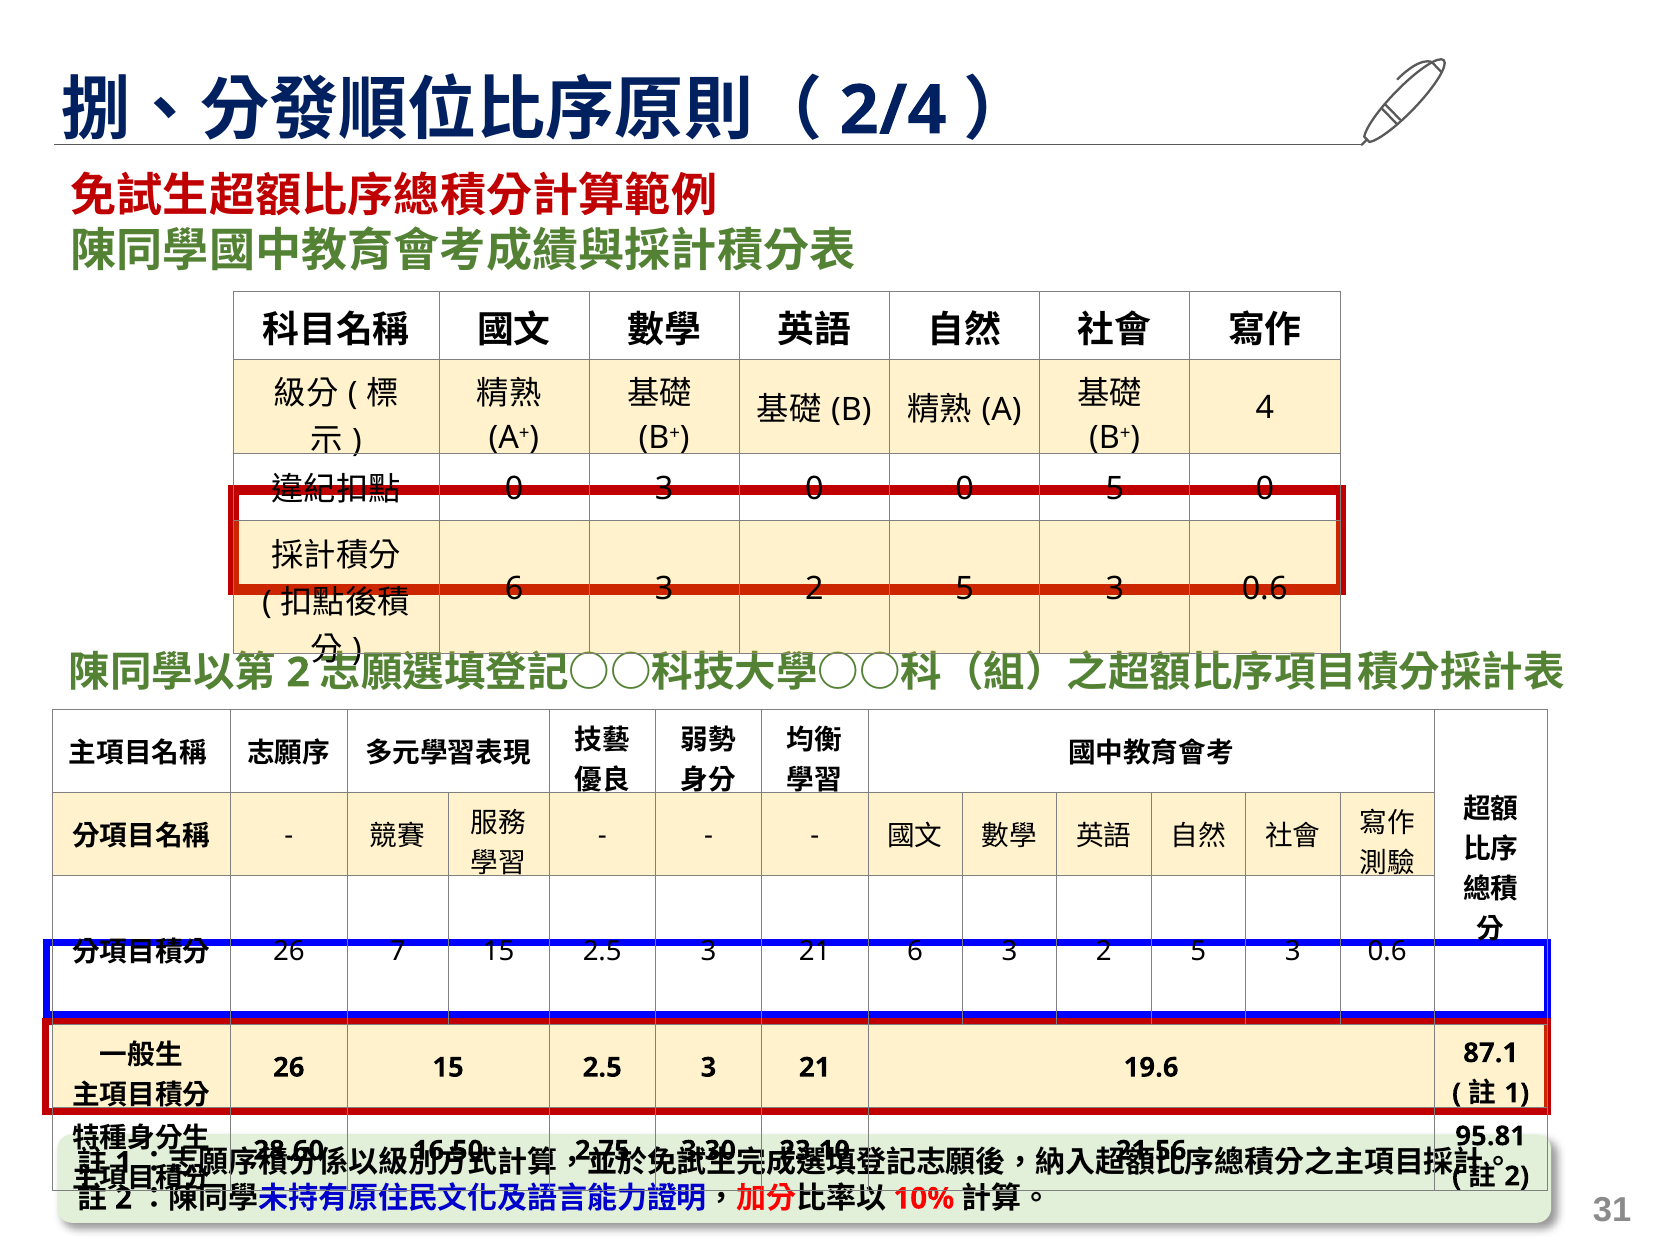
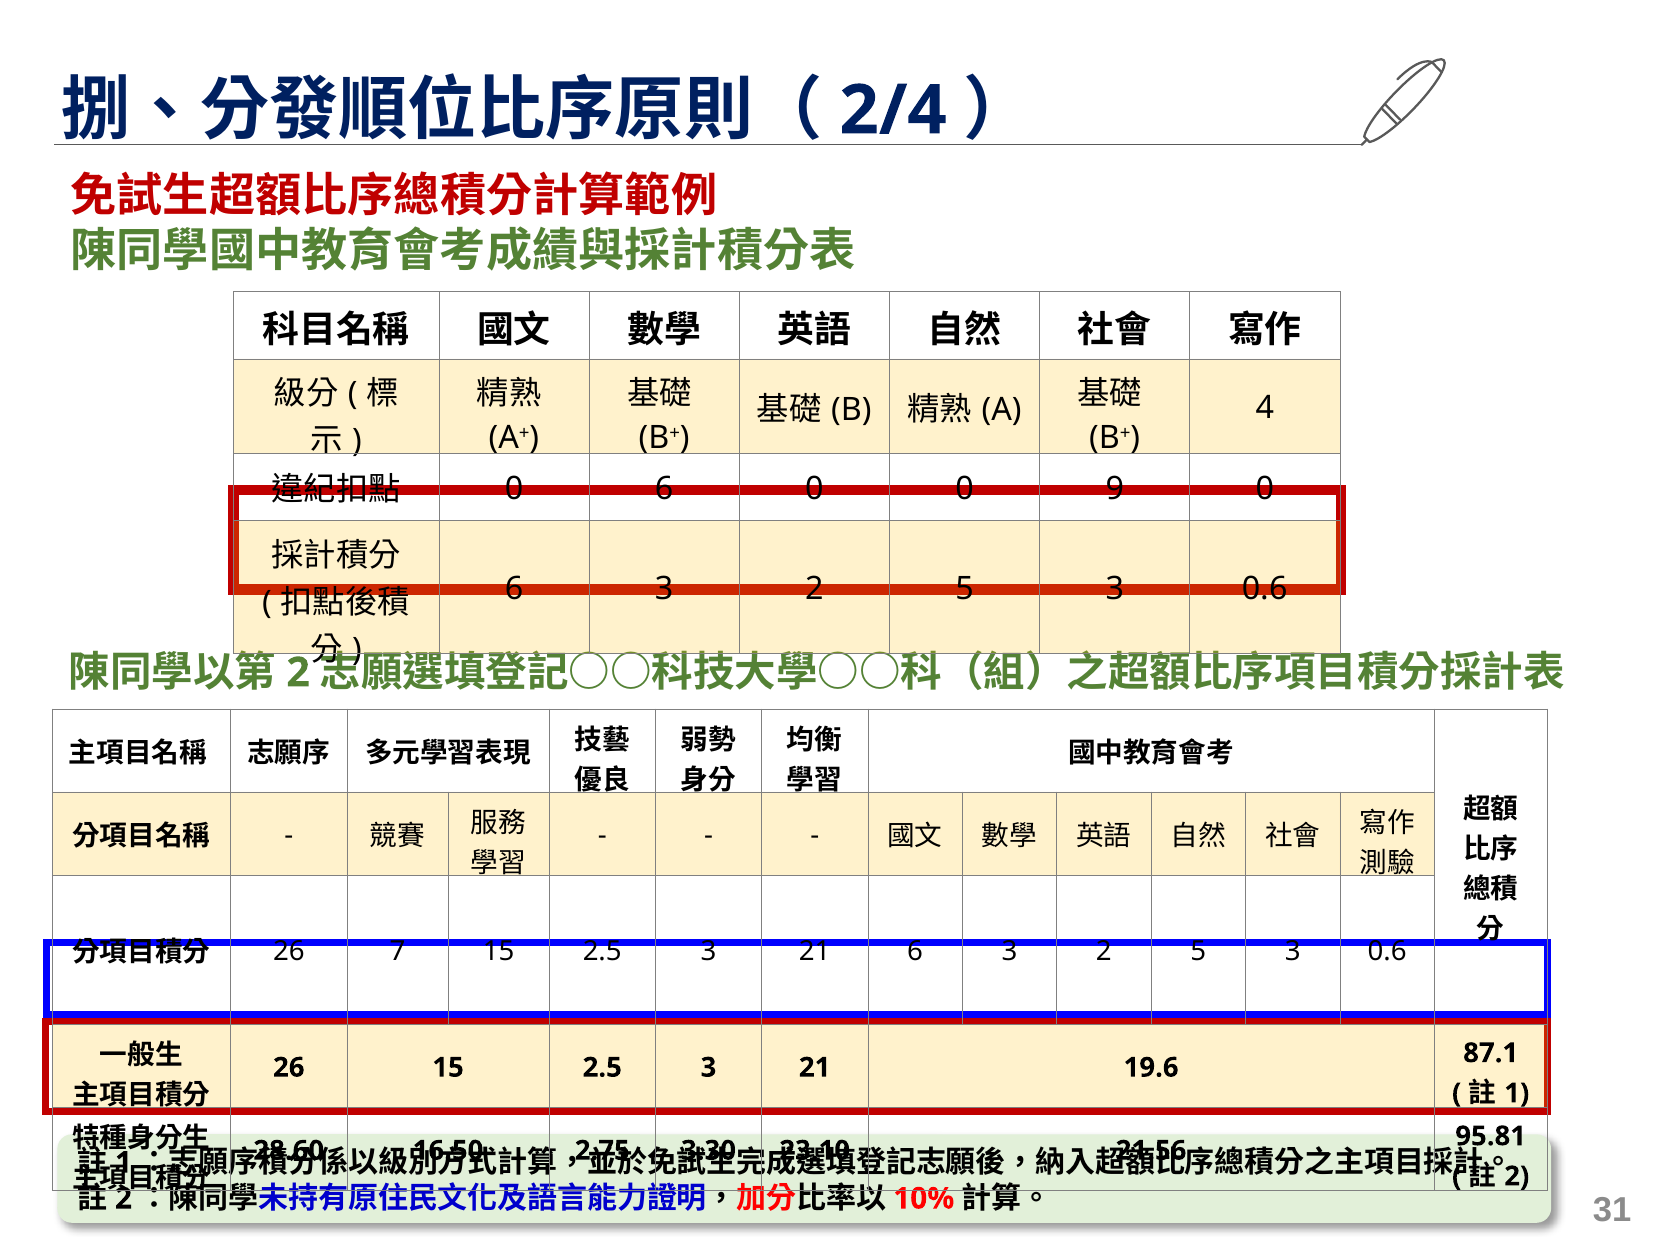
0 3: 3 -> 6
0 5: 5 -> 9
